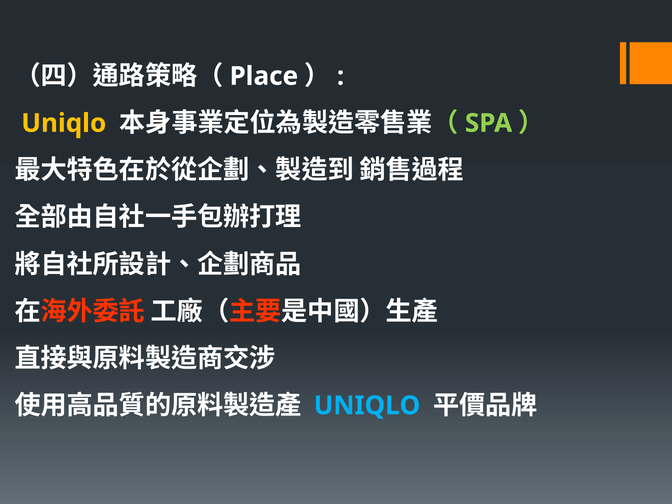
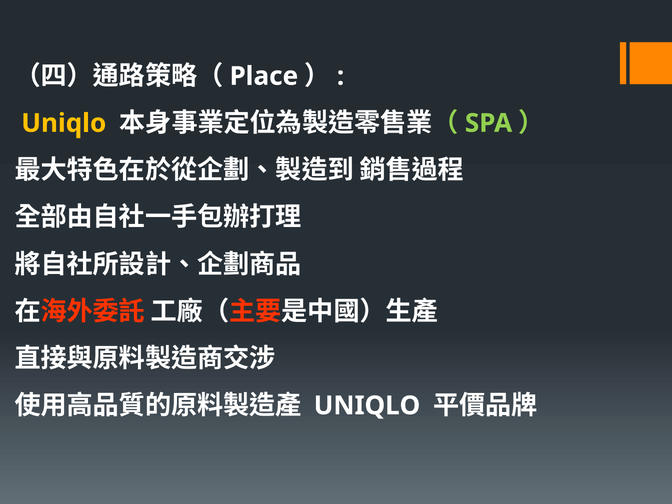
UNIQLO at (367, 406) colour: light blue -> white
